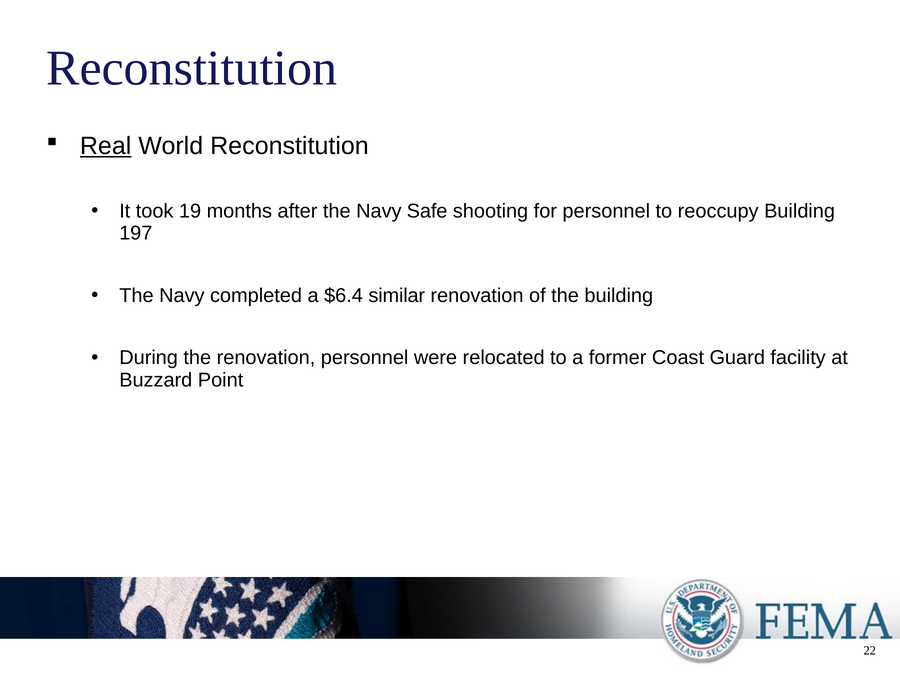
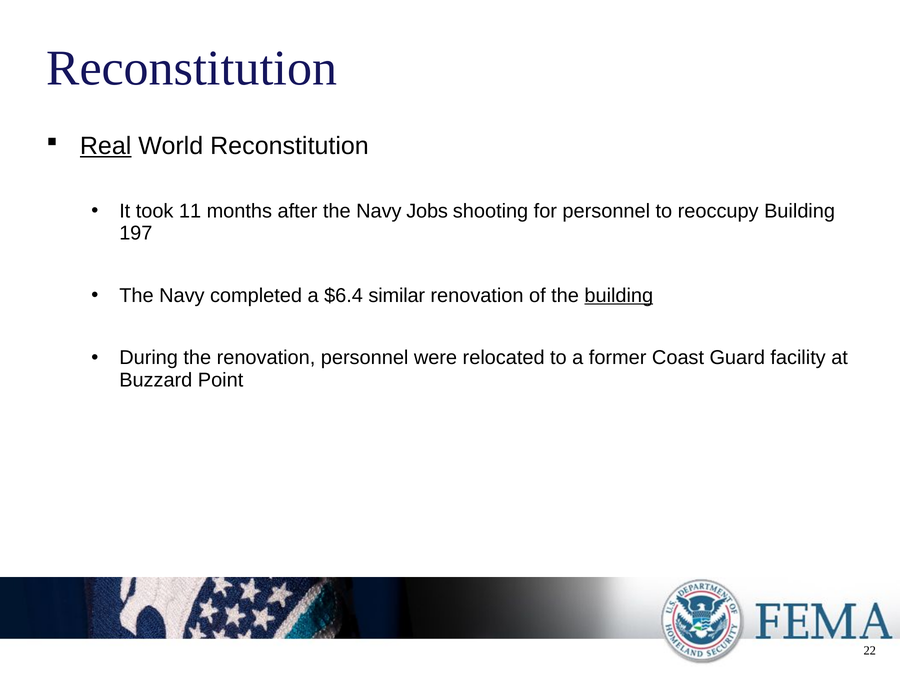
19: 19 -> 11
Safe: Safe -> Jobs
building at (619, 296) underline: none -> present
